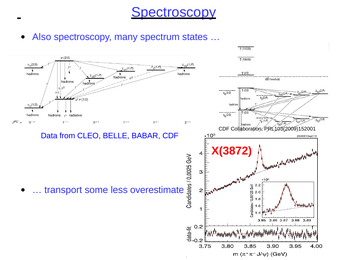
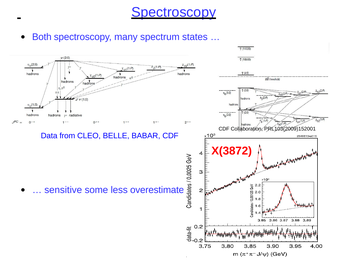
Also: Also -> Both
transport: transport -> sensitive
